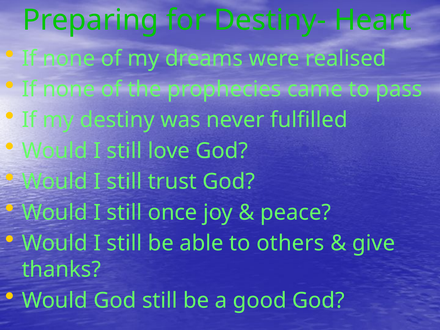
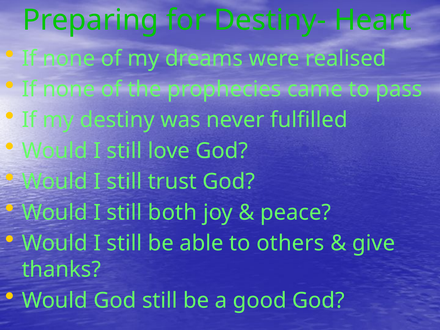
once: once -> both
